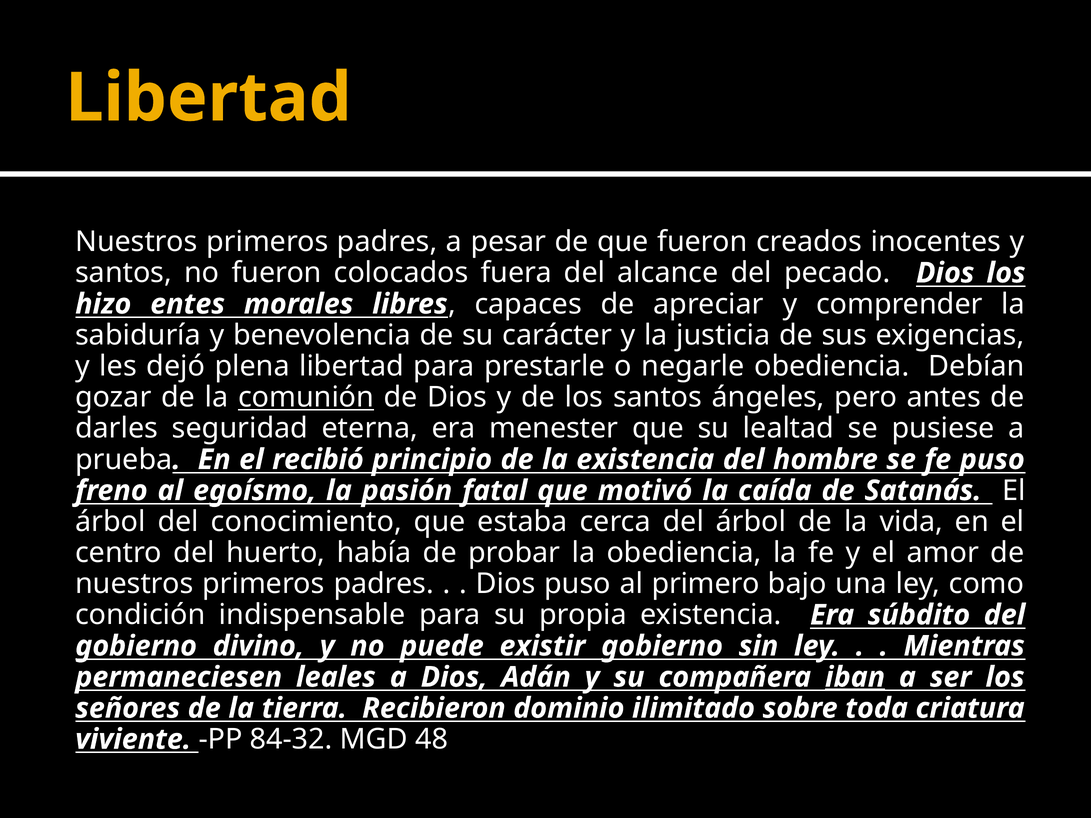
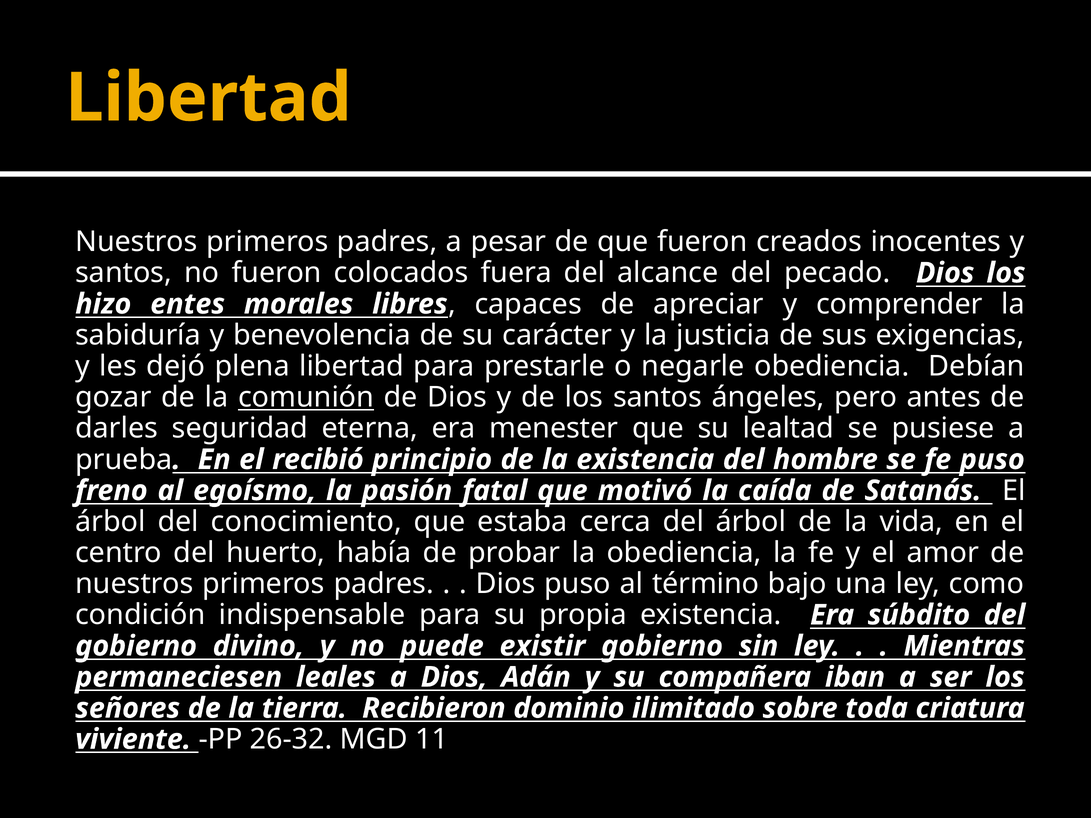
primero: primero -> término
iban underline: present -> none
84-32: 84-32 -> 26-32
48: 48 -> 11
